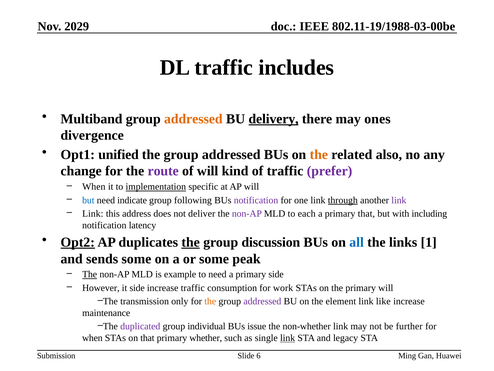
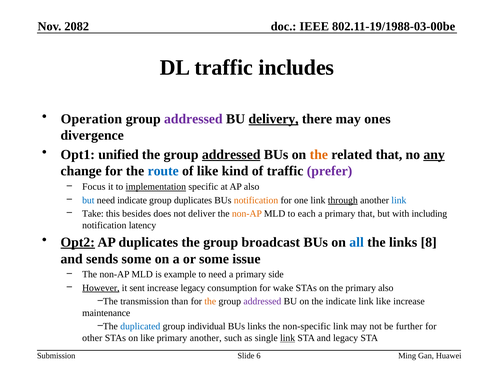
2029: 2029 -> 2082
Multiband: Multiband -> Operation
addressed at (193, 119) colour: orange -> purple
addressed at (231, 154) underline: none -> present
related also: also -> that
any underline: none -> present
route colour: purple -> blue
of will: will -> like
When at (94, 187): When -> Focus
AP will: will -> also
group following: following -> duplicates
notification at (256, 200) colour: purple -> orange
link at (399, 200) colour: purple -> blue
Link at (93, 213): Link -> Take
address: address -> besides
non-AP at (247, 213) colour: purple -> orange
the at (191, 242) underline: present -> none
discussion: discussion -> broadcast
1: 1 -> 8
peak: peak -> issue
The at (90, 274) underline: present -> none
However underline: none -> present
it side: side -> sent
increase traffic: traffic -> legacy
work: work -> wake
primary will: will -> also
only: only -> than
the element: element -> indicate
duplicated colour: purple -> blue
BUs issue: issue -> links
non-whether: non-whether -> non-specific
when at (92, 338): when -> other
on that: that -> like
primary whether: whether -> another
